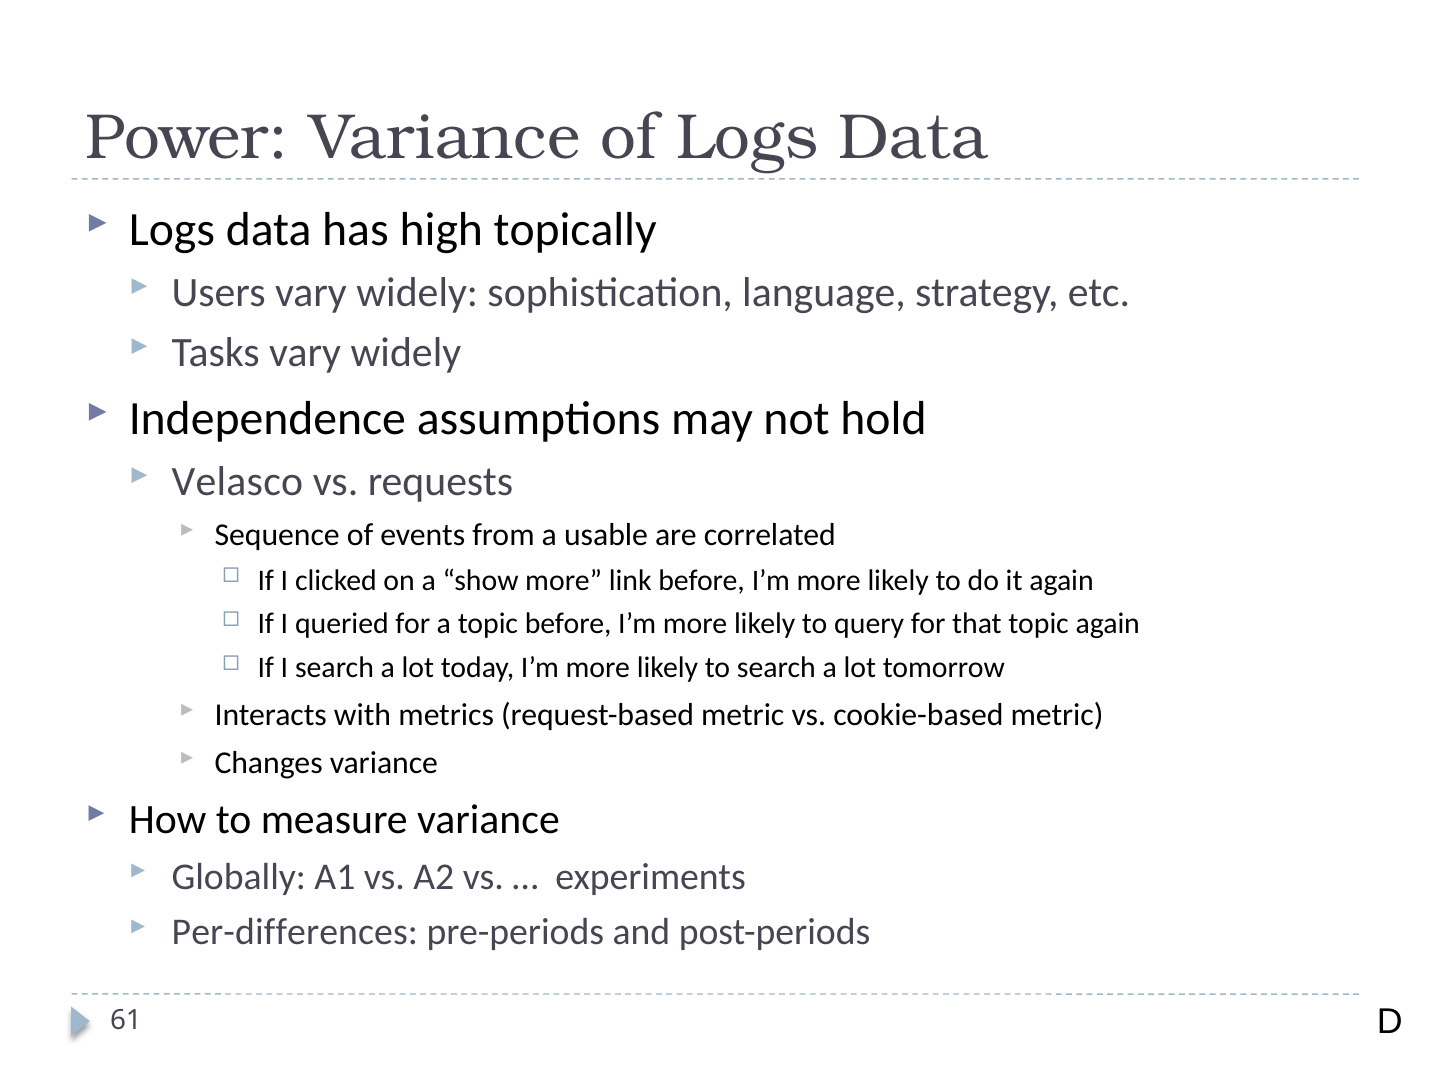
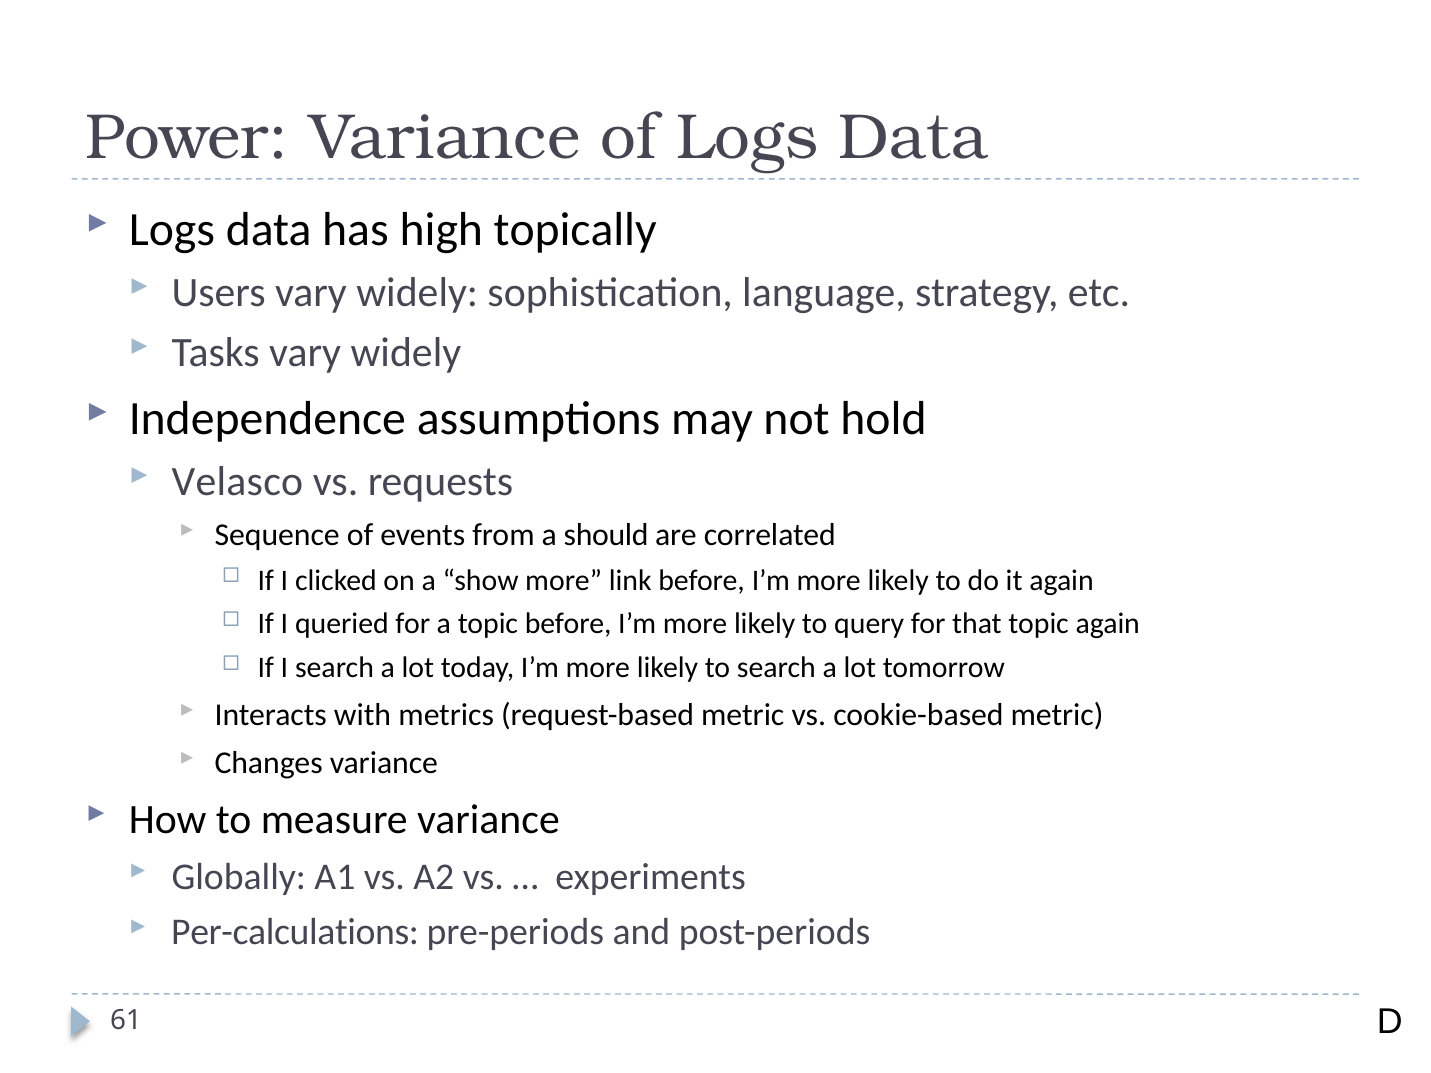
usable: usable -> should
Per-differences: Per-differences -> Per-calculations
